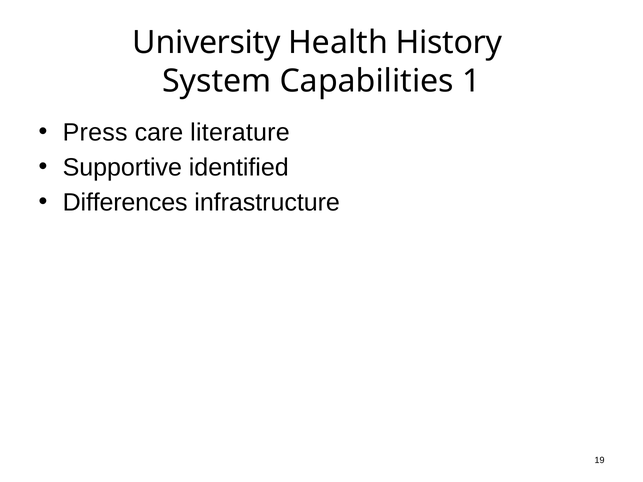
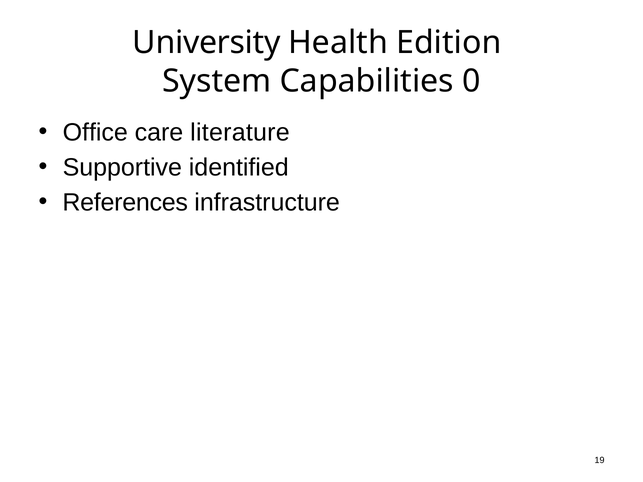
History: History -> Edition
1: 1 -> 0
Press: Press -> Office
Differences: Differences -> References
